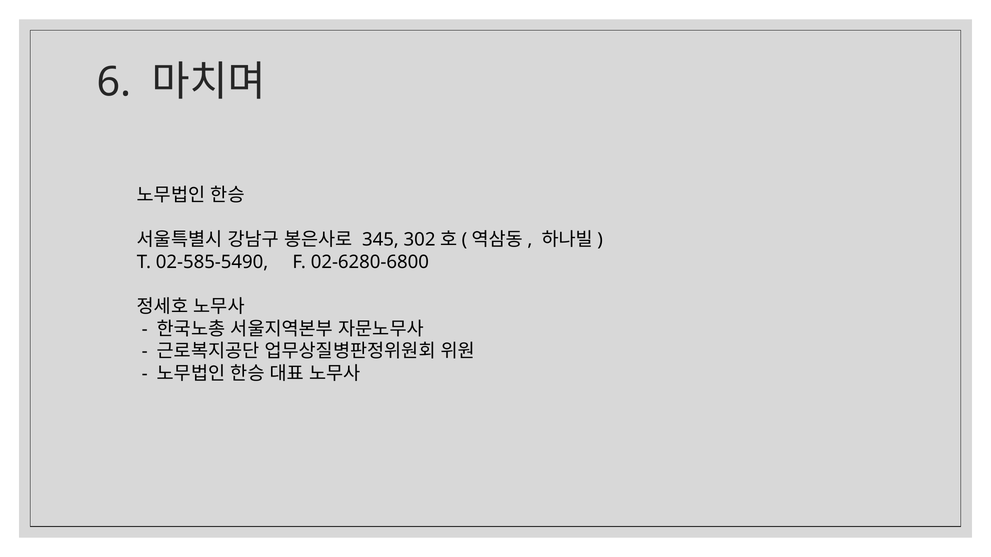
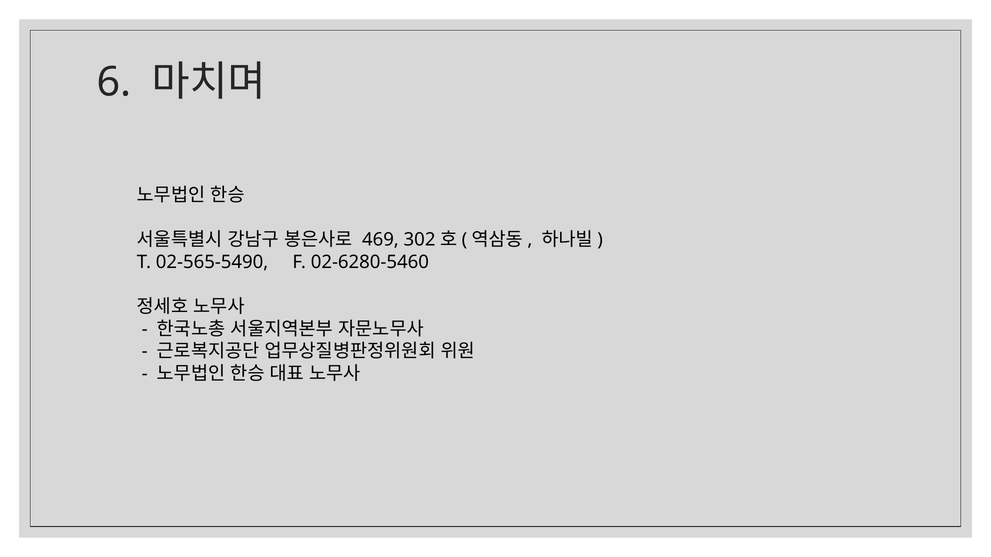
345: 345 -> 469
02-585-5490: 02-585-5490 -> 02-565-5490
02-6280-6800: 02-6280-6800 -> 02-6280-5460
